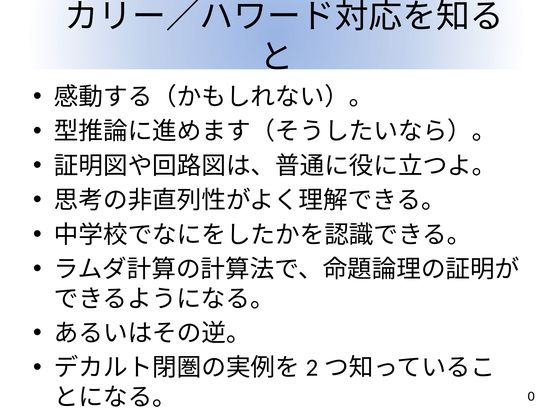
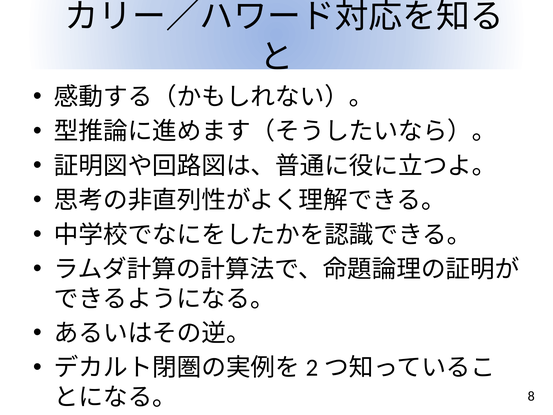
0: 0 -> 8
